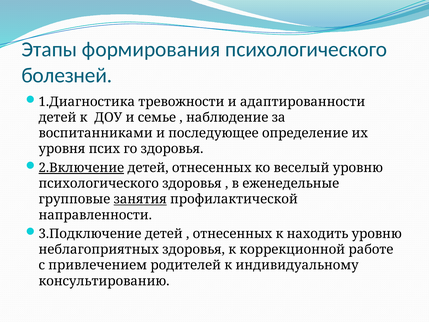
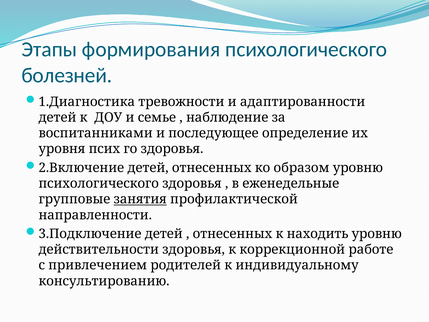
2.Включение underline: present -> none
веселый: веселый -> образом
неблагоприятных: неблагоприятных -> действительности
